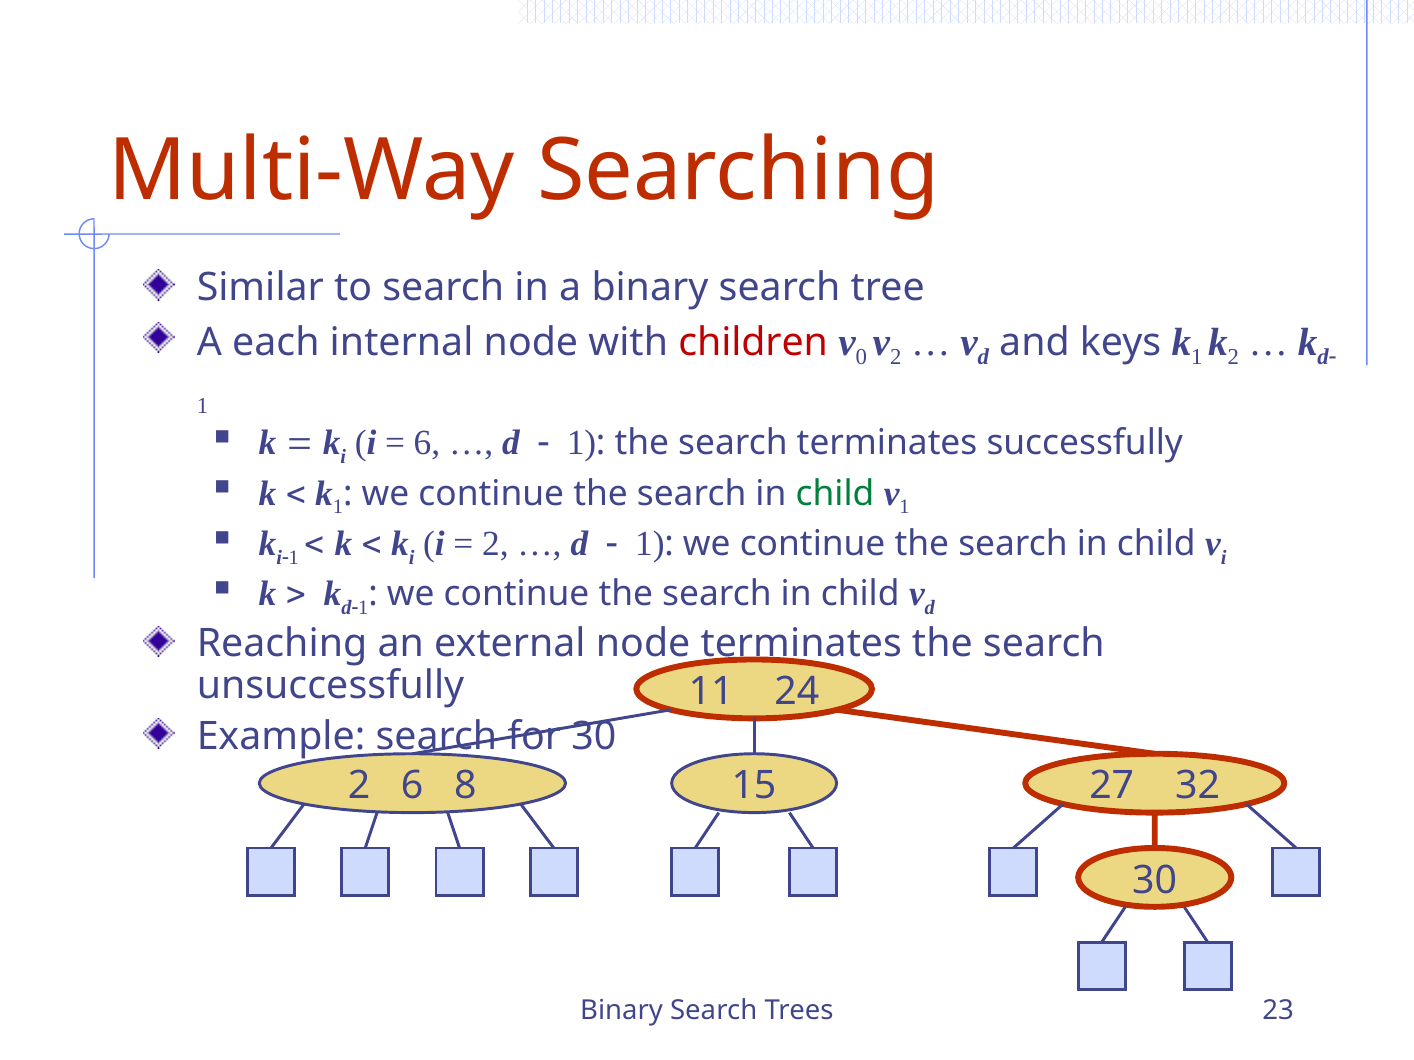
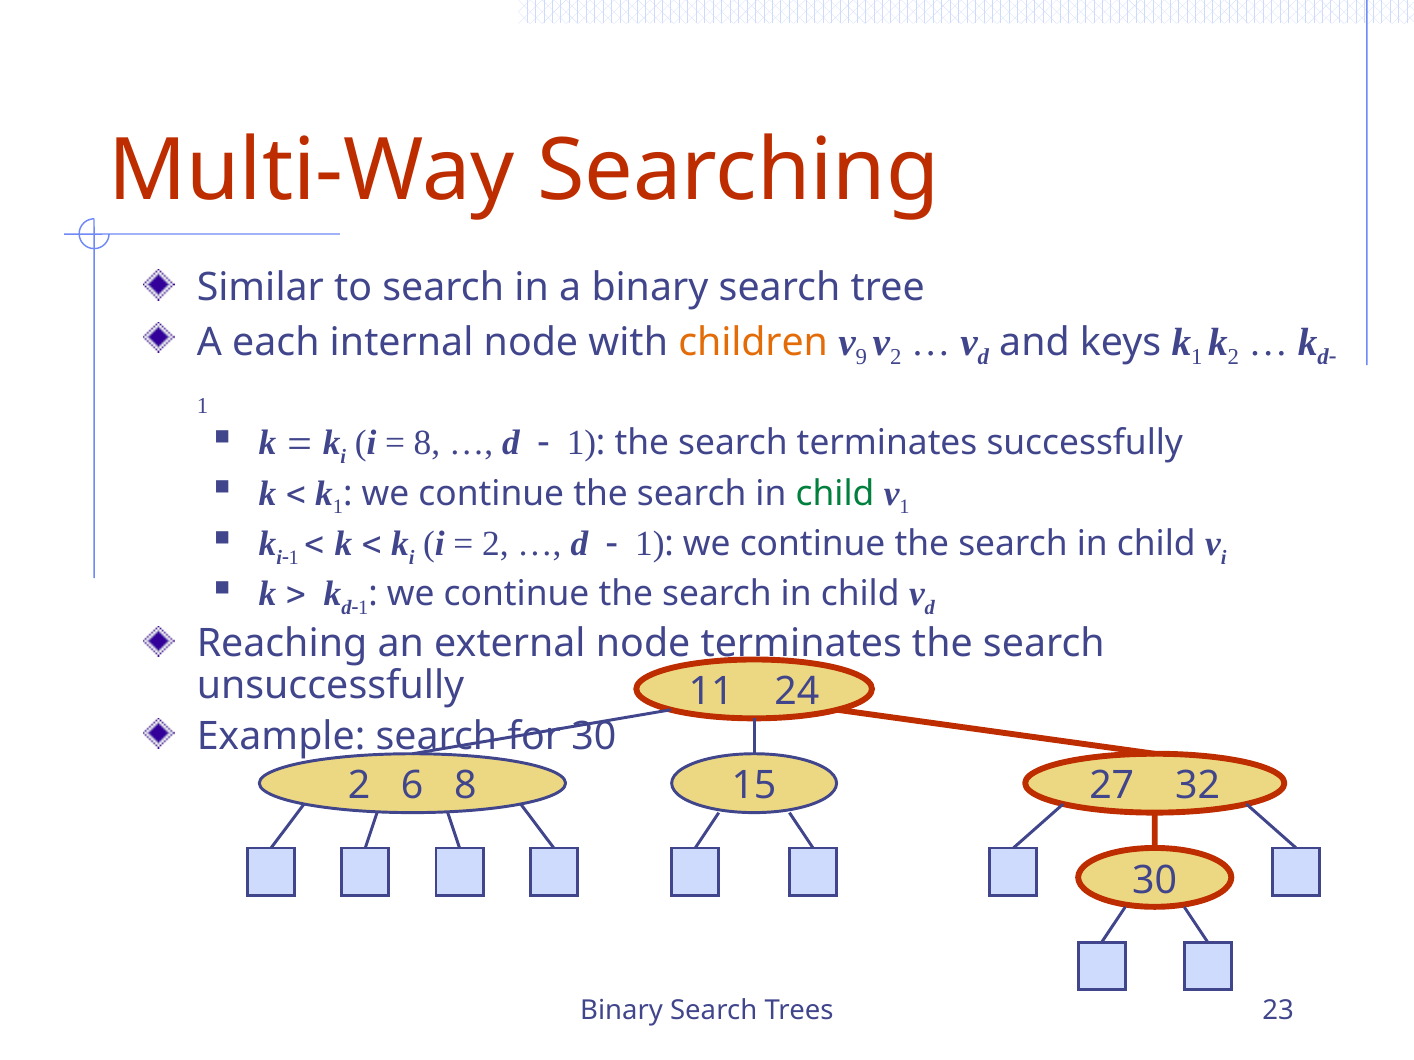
children colour: red -> orange
0: 0 -> 9
6 at (427, 443): 6 -> 8
